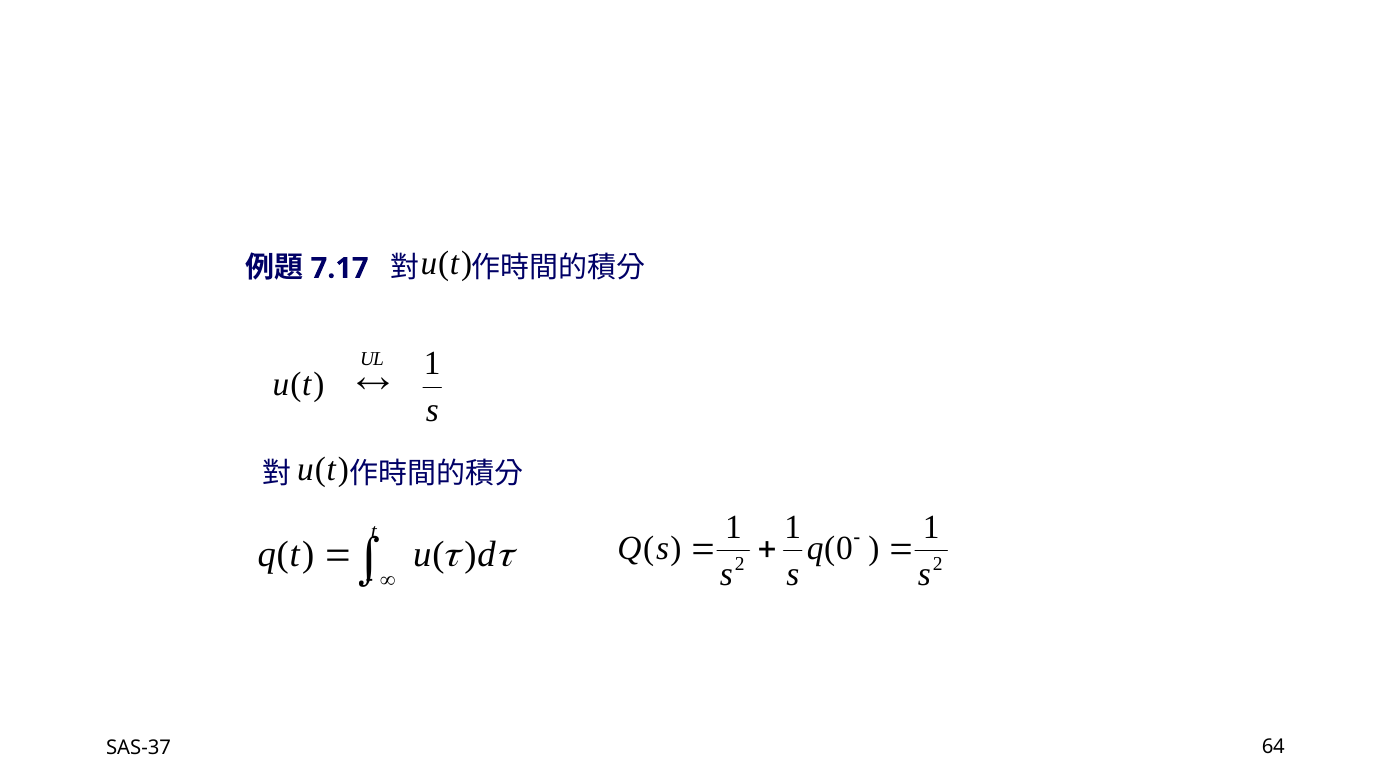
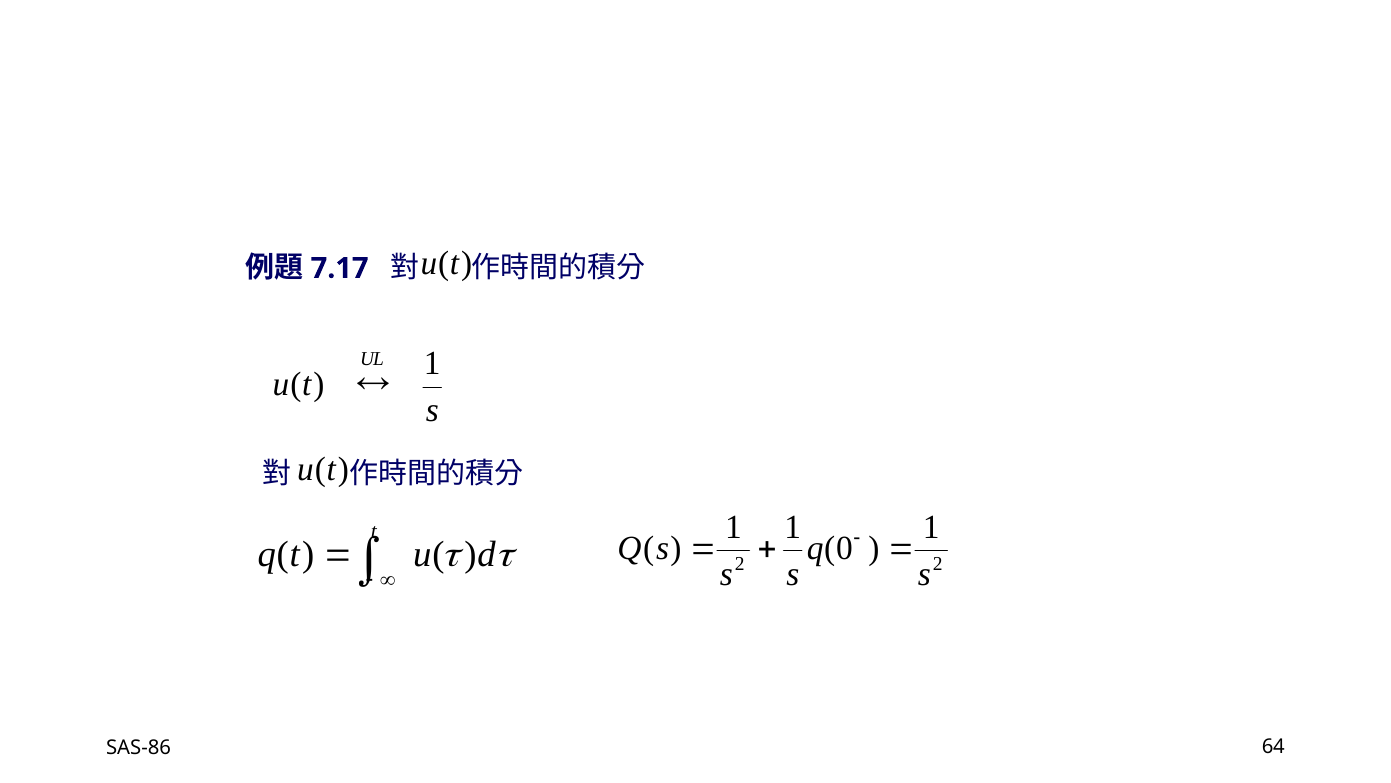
SAS-37: SAS-37 -> SAS-86
